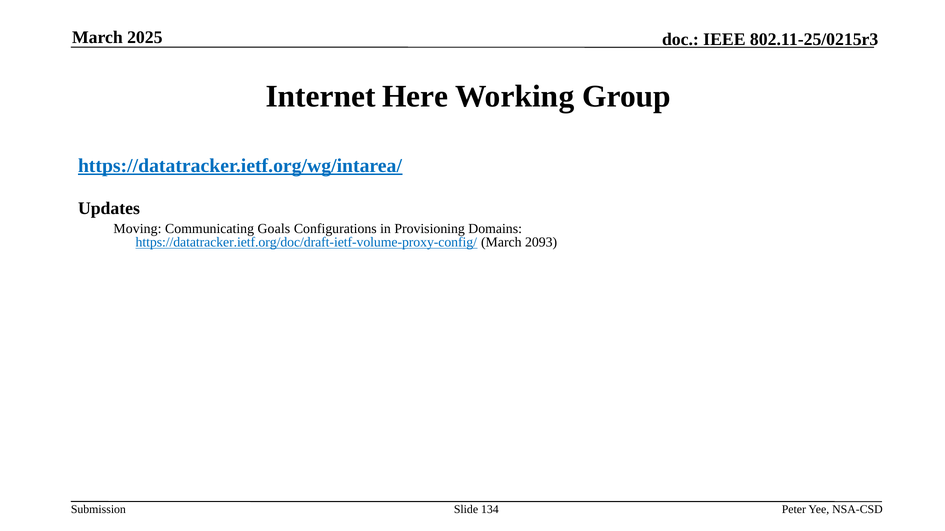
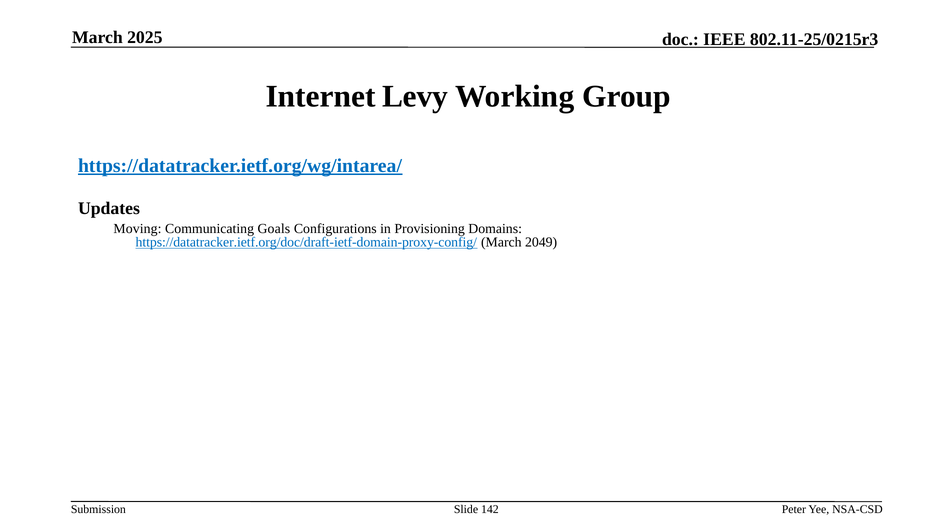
Here: Here -> Levy
https://datatracker.ietf.org/doc/draft-ietf-volume-proxy-config/: https://datatracker.ietf.org/doc/draft-ietf-volume-proxy-config/ -> https://datatracker.ietf.org/doc/draft-ietf-domain-proxy-config/
2093: 2093 -> 2049
134: 134 -> 142
